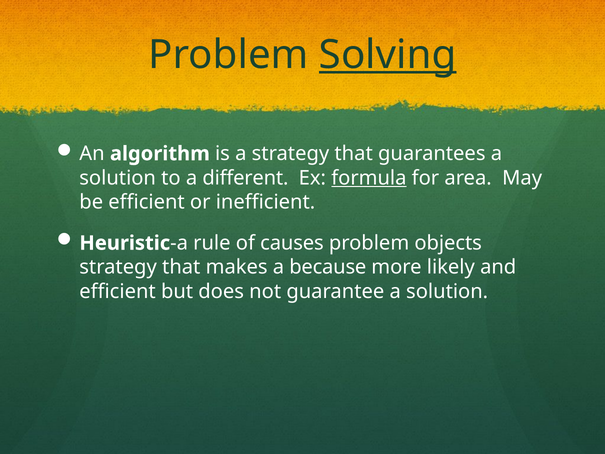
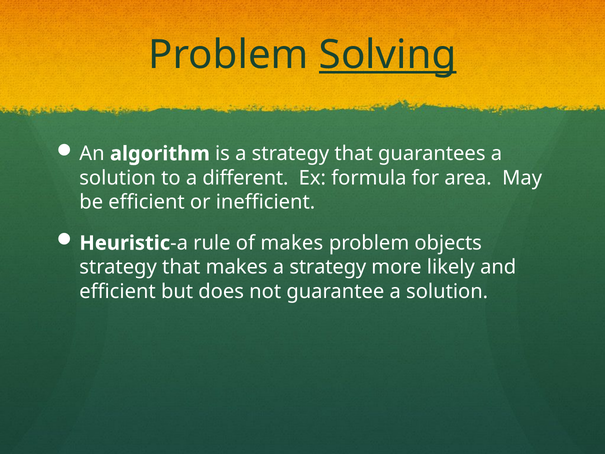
formula underline: present -> none
of causes: causes -> makes
makes a because: because -> strategy
